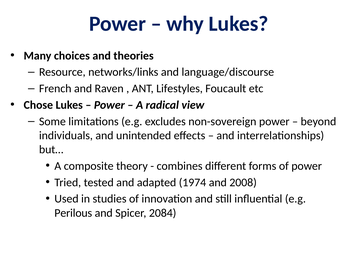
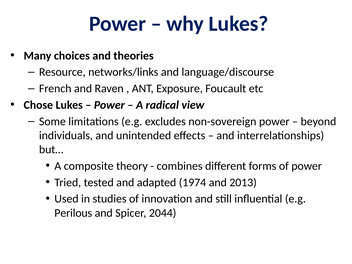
Lifestyles: Lifestyles -> Exposure
2008: 2008 -> 2013
2084: 2084 -> 2044
